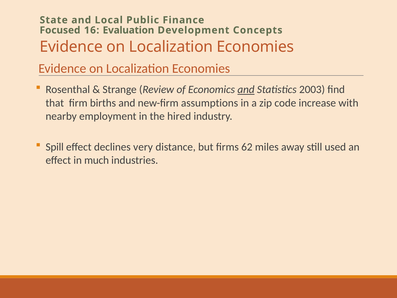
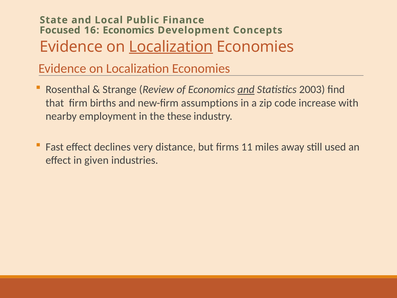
16 Evaluation: Evaluation -> Economics
Localization at (171, 47) underline: none -> present
hired: hired -> these
Spill: Spill -> Fast
62: 62 -> 11
much: much -> given
